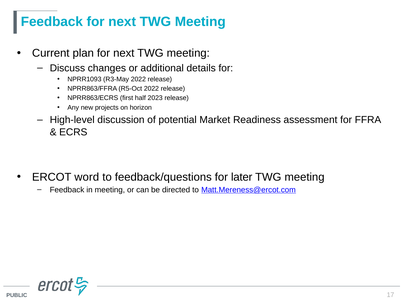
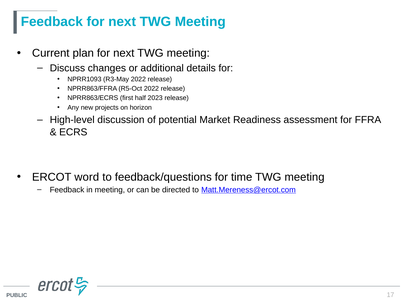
later: later -> time
